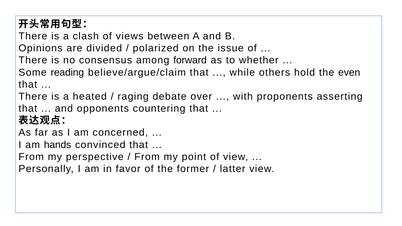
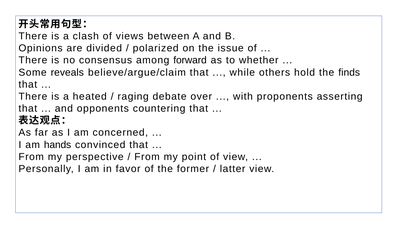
reading: reading -> reveals
even: even -> finds
